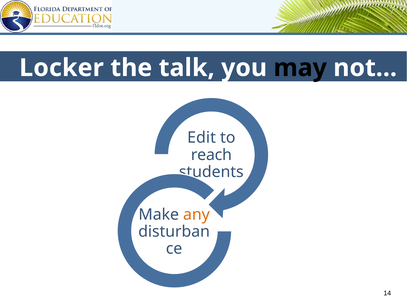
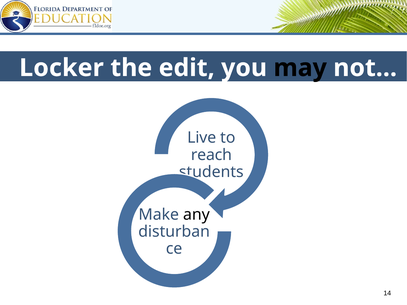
talk: talk -> edit
Edit: Edit -> Live
any colour: orange -> black
